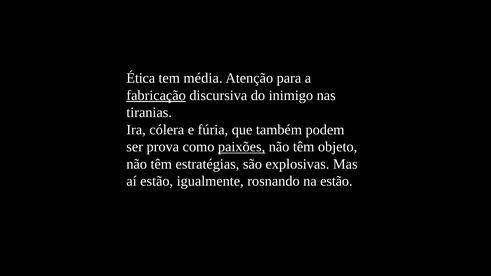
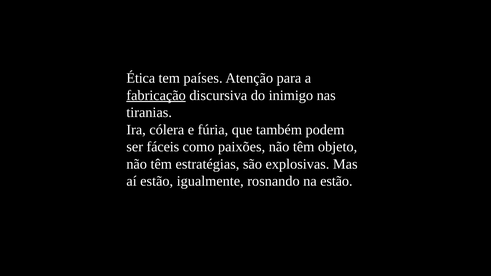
média: média -> países
prova: prova -> fáceis
paixões underline: present -> none
